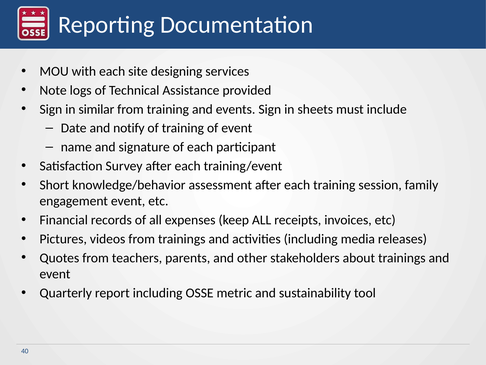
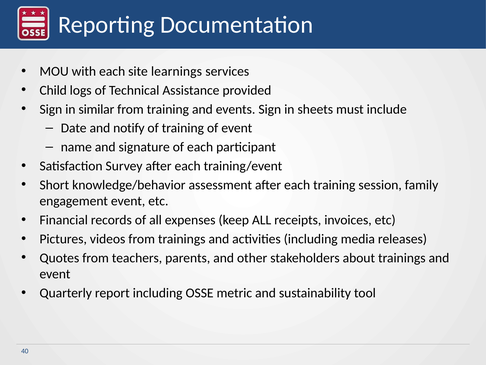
designing: designing -> learnings
Note: Note -> Child
